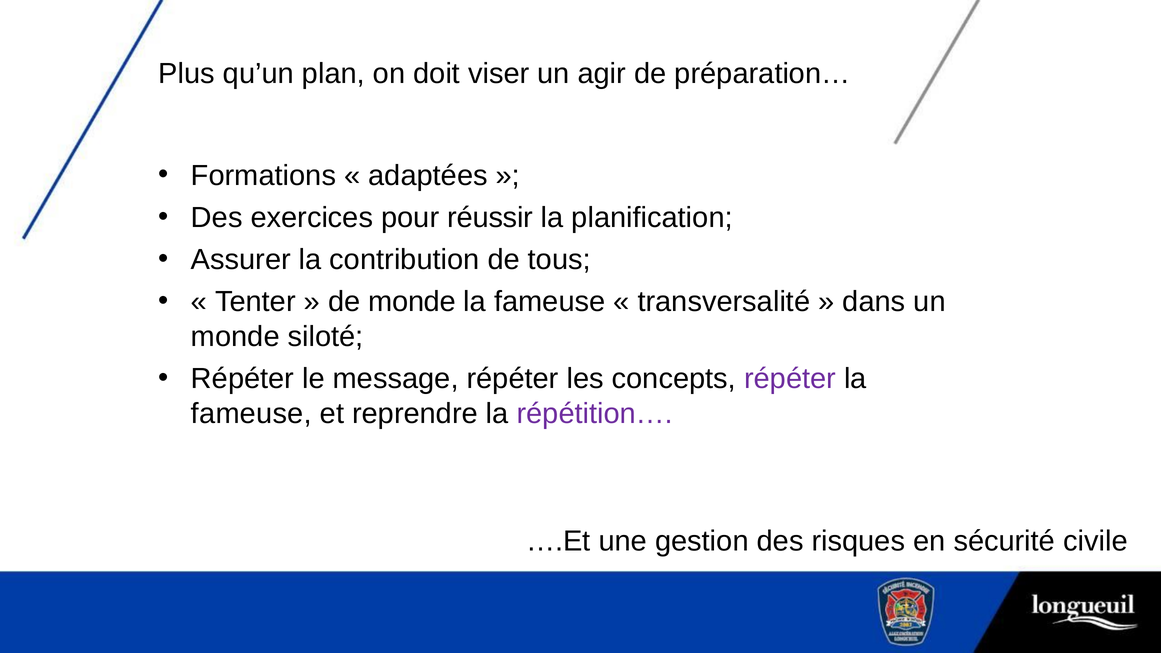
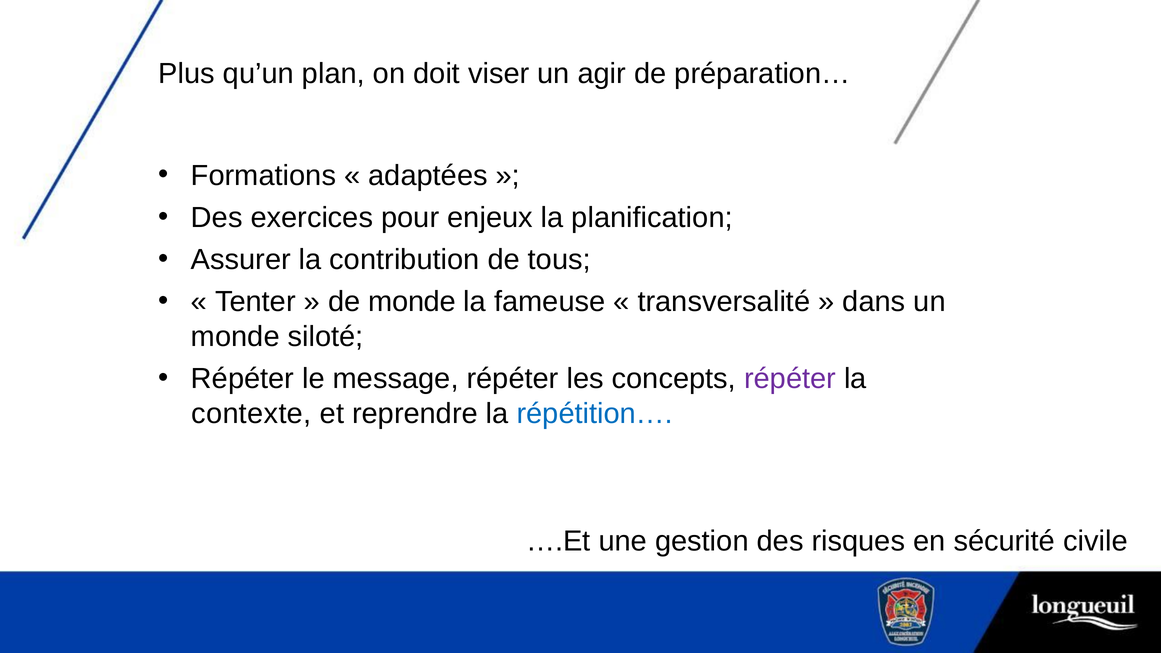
réussir: réussir -> enjeux
fameuse at (251, 414): fameuse -> contexte
répétition… colour: purple -> blue
